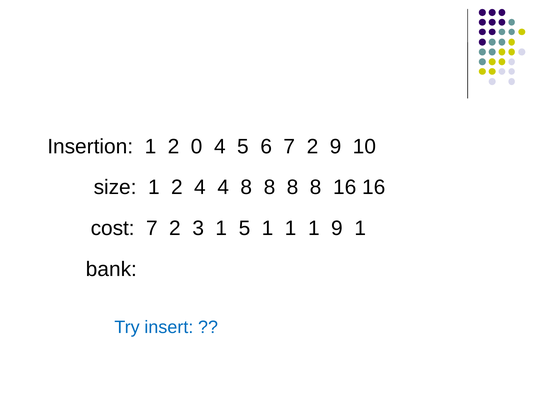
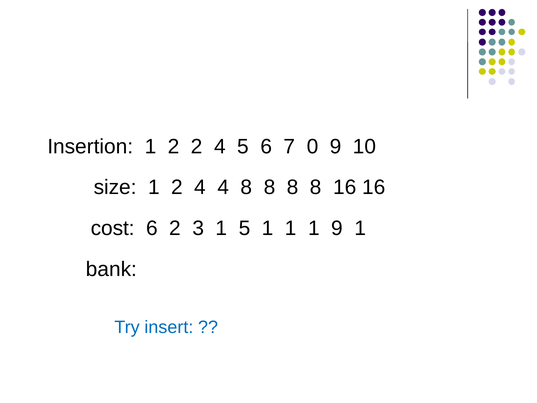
2 0: 0 -> 2
6 7 2: 2 -> 0
cost 7: 7 -> 6
